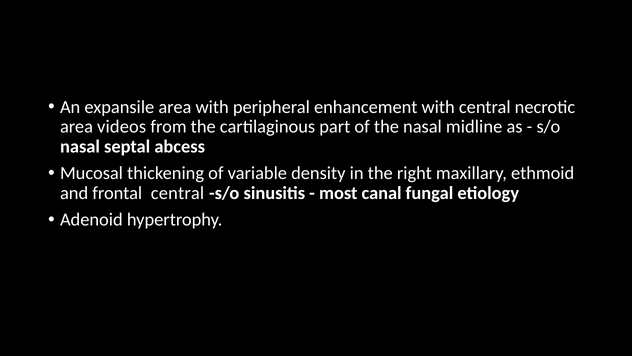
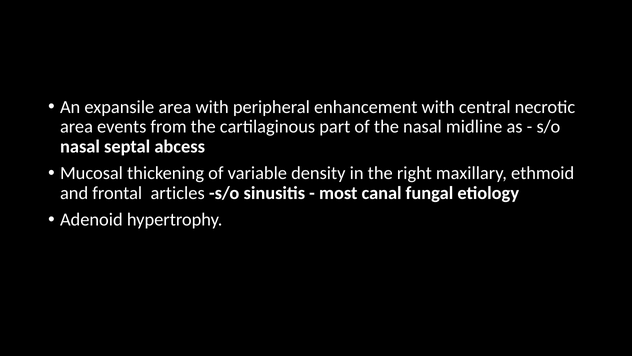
videos: videos -> events
frontal central: central -> articles
